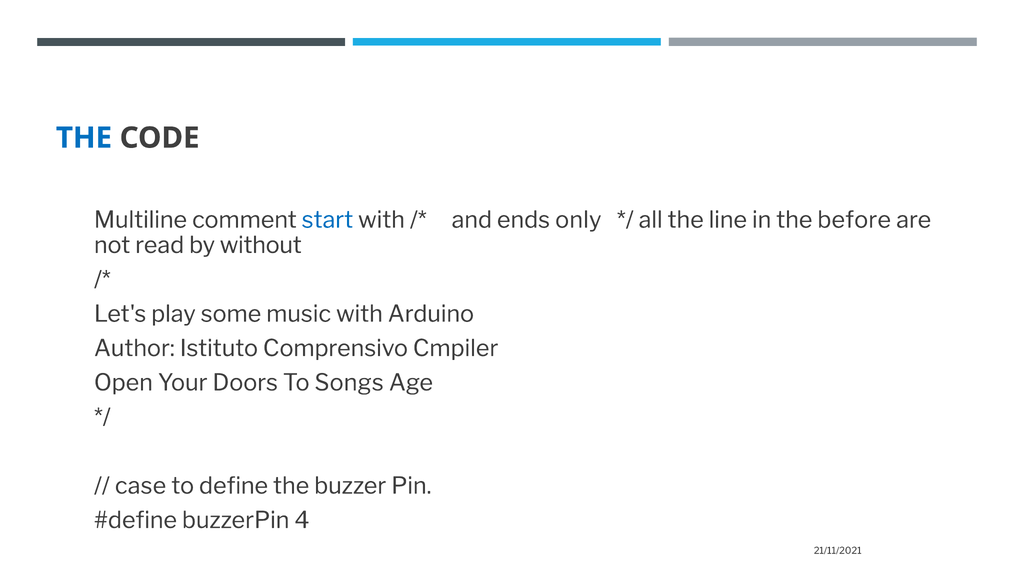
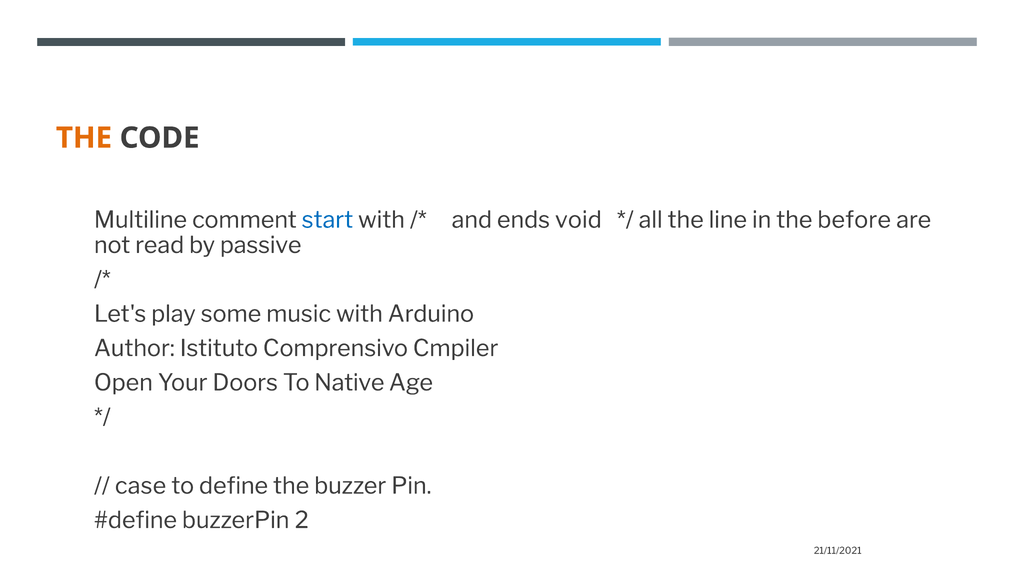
THE at (84, 138) colour: blue -> orange
only: only -> void
without: without -> passive
Songs: Songs -> Native
4: 4 -> 2
